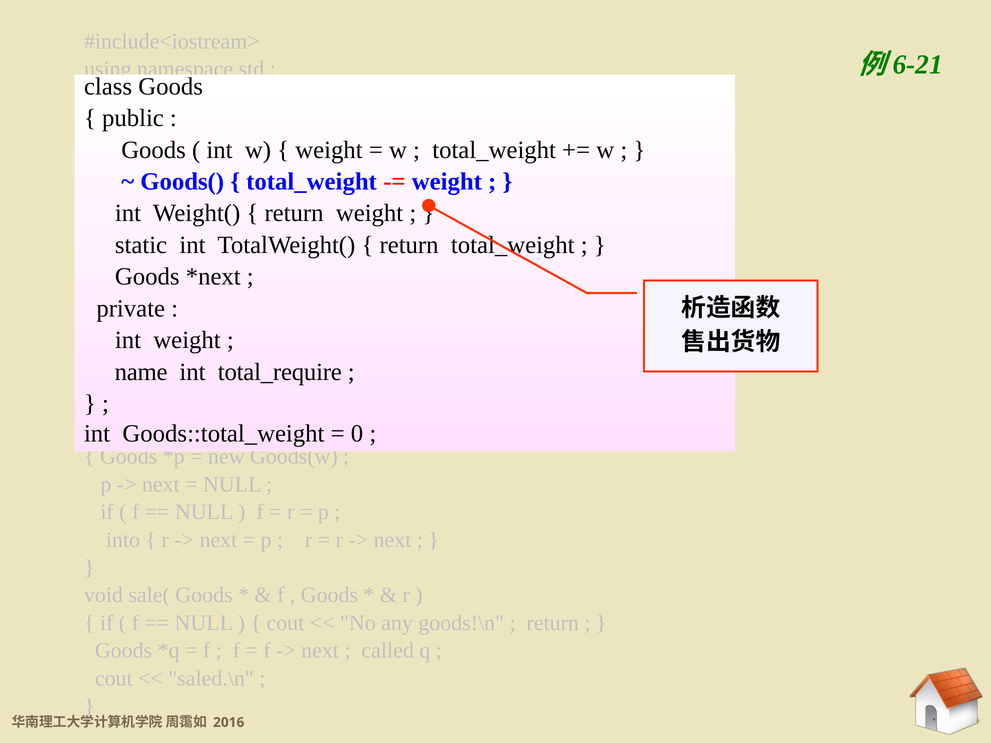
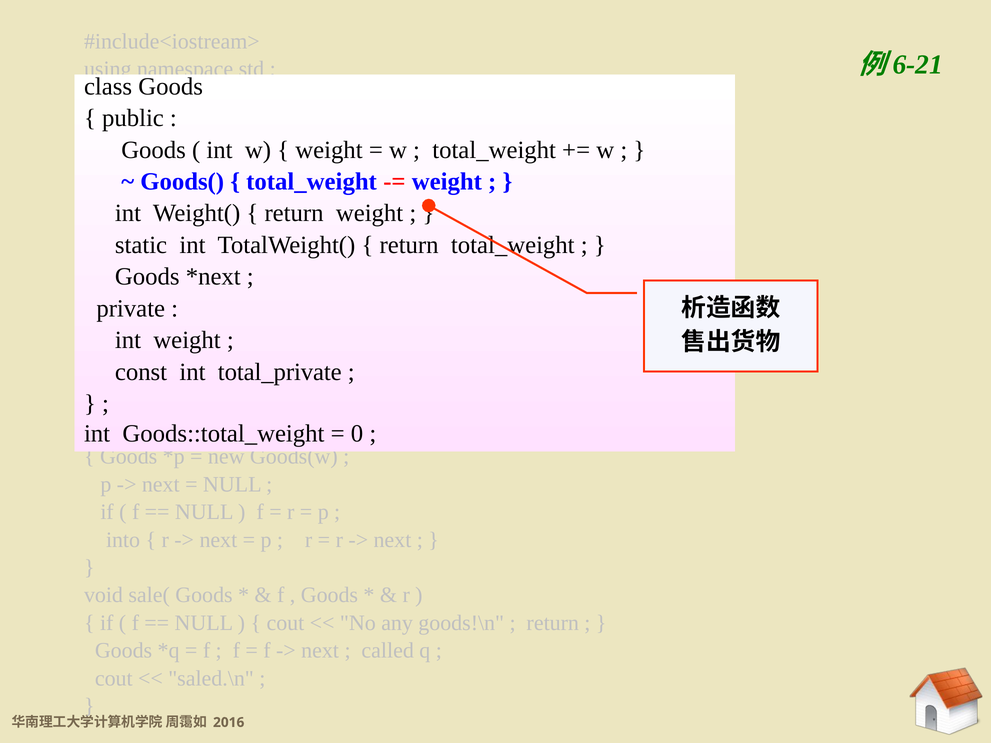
name: name -> const
total_require: total_require -> total_private
